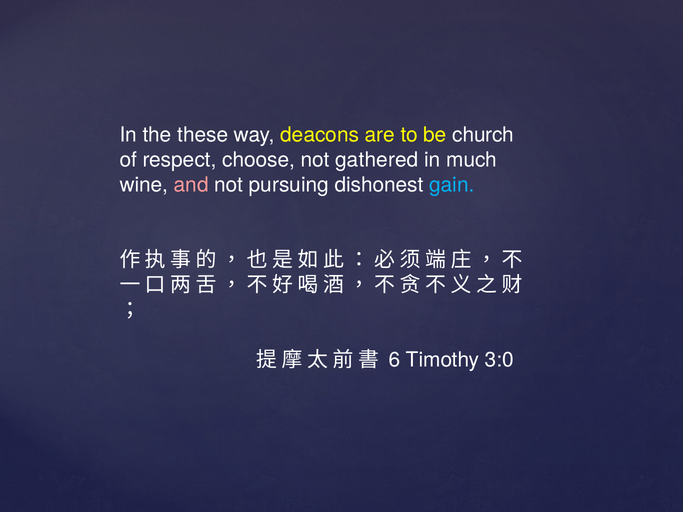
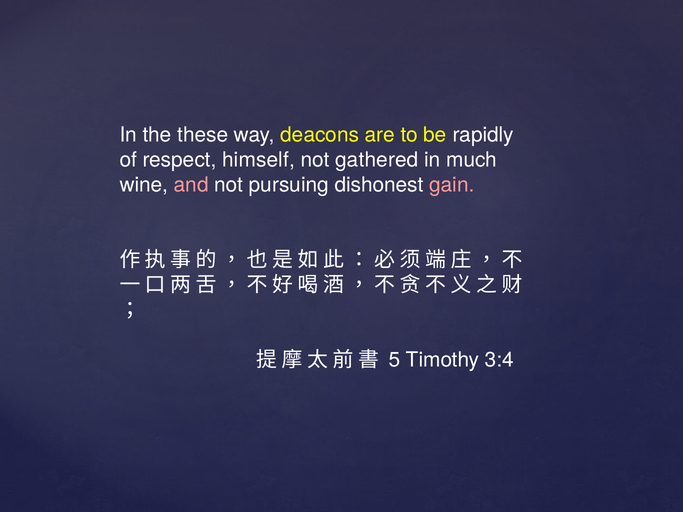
church: church -> rapidly
choose: choose -> himself
gain colour: light blue -> pink
6: 6 -> 5
3:0: 3:0 -> 3:4
